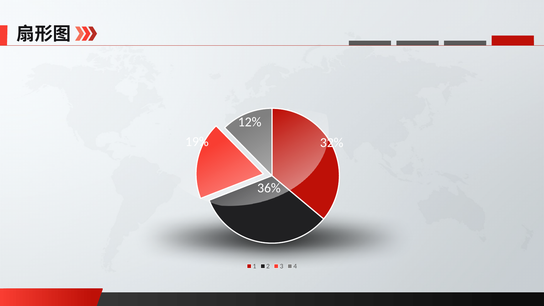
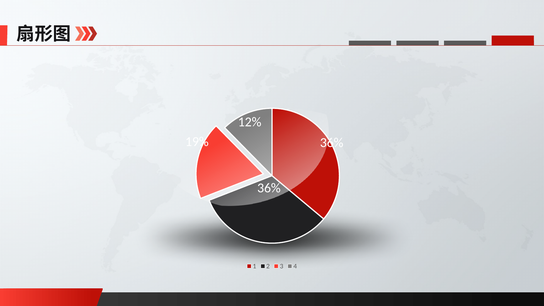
32% at (332, 143): 32% -> 36%
